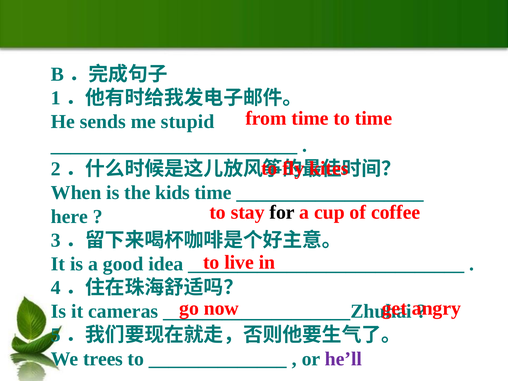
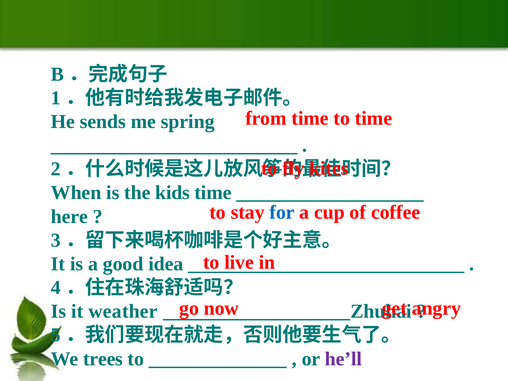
stupid: stupid -> spring
for colour: black -> blue
cameras: cameras -> weather
